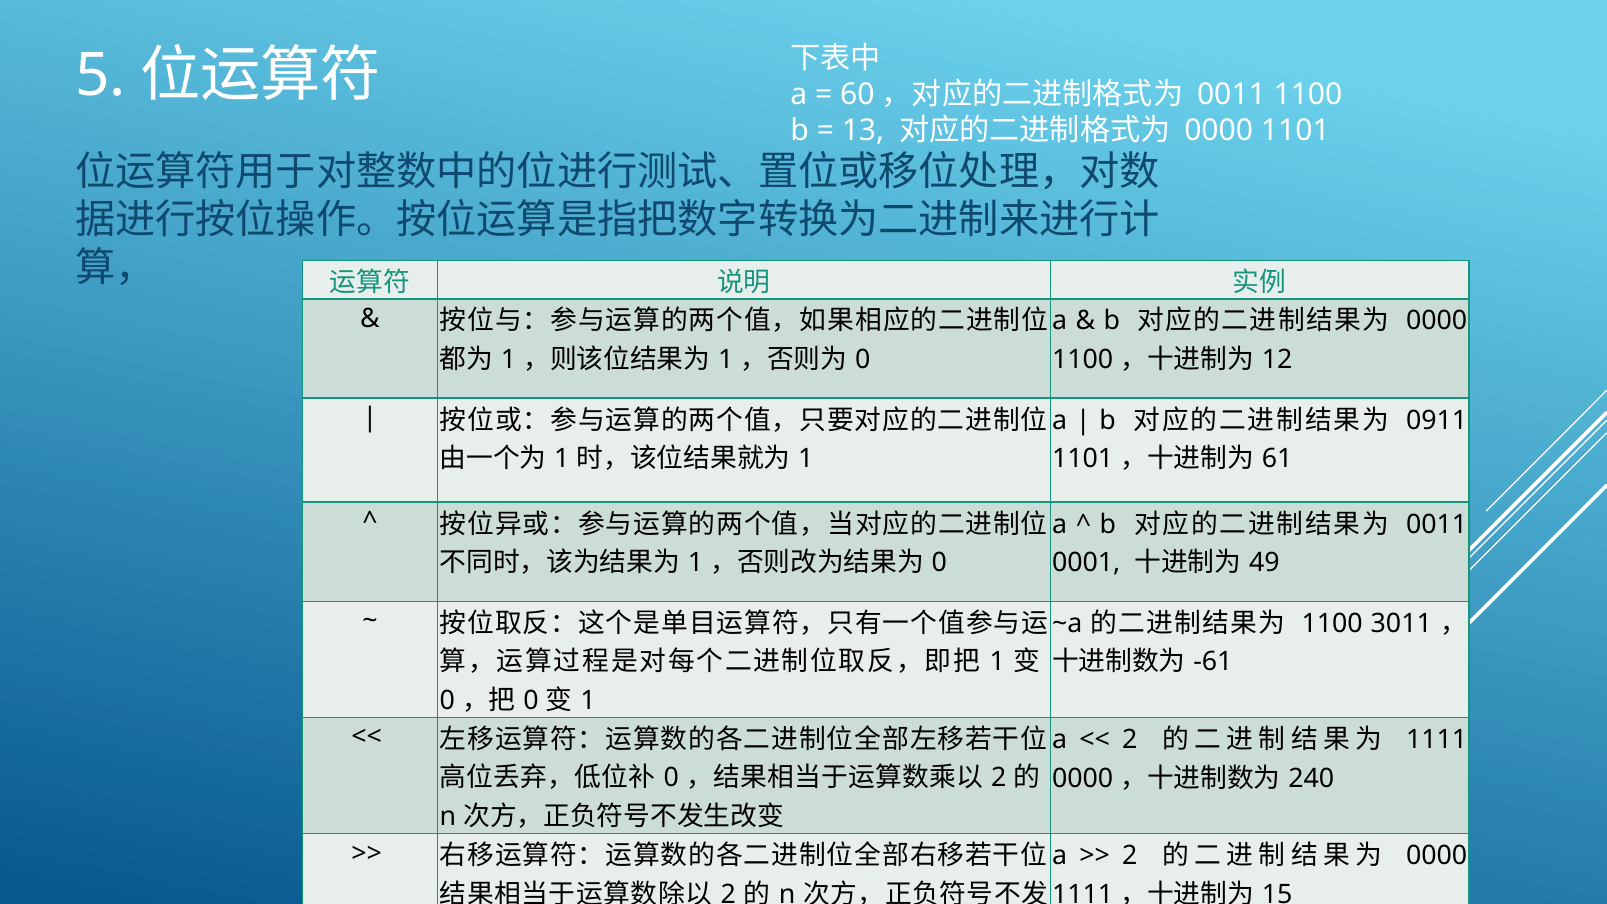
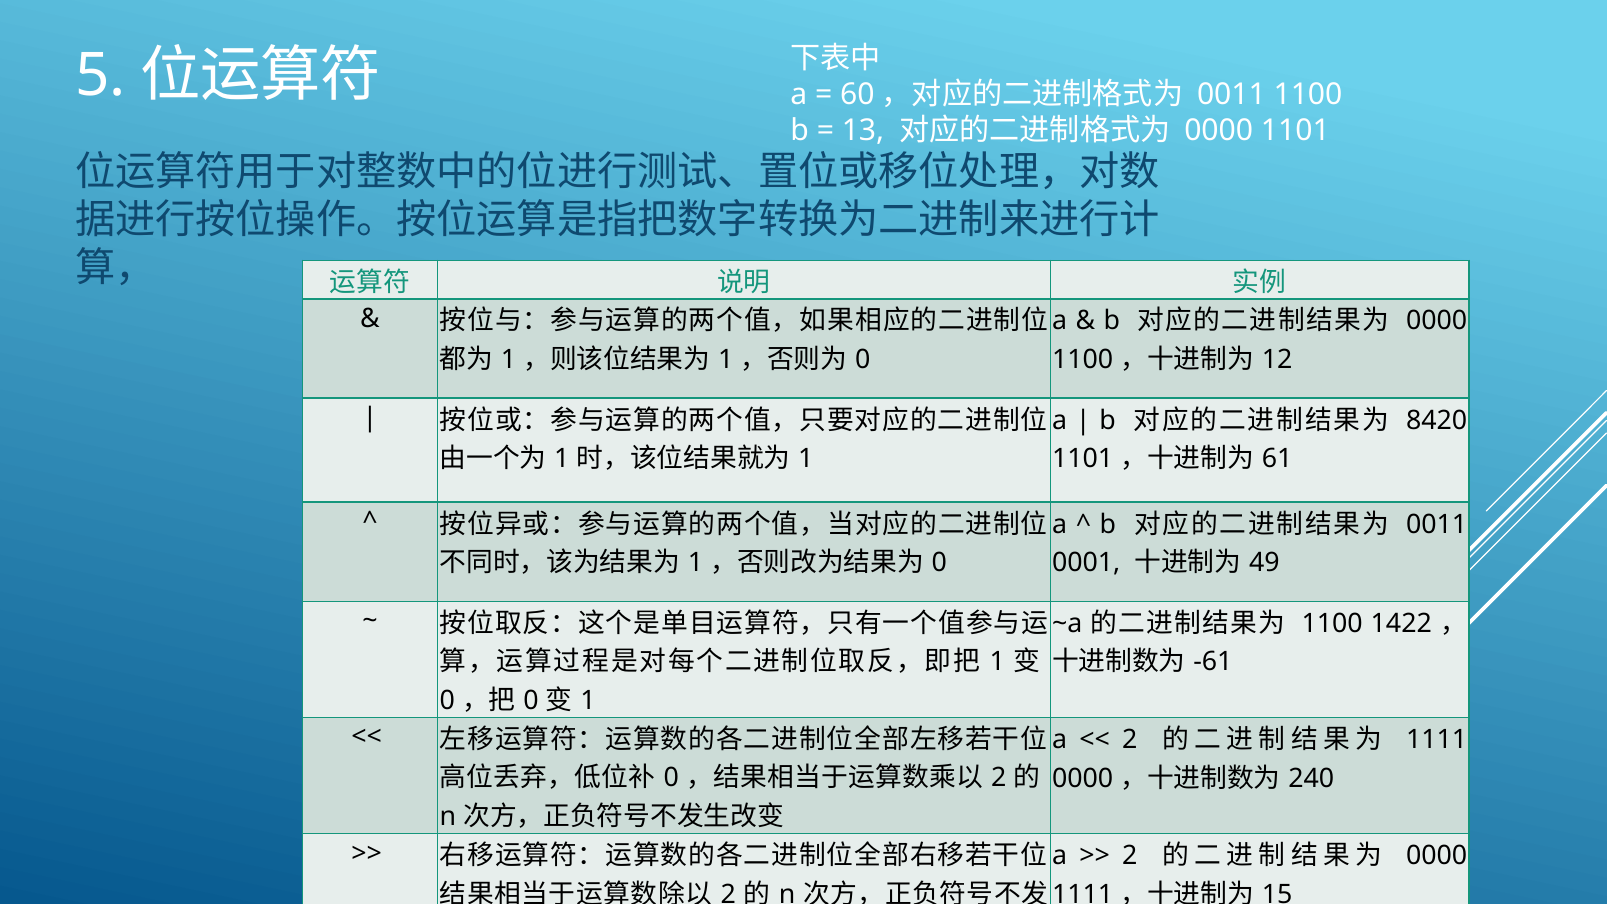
0911: 0911 -> 8420
3011: 3011 -> 1422
